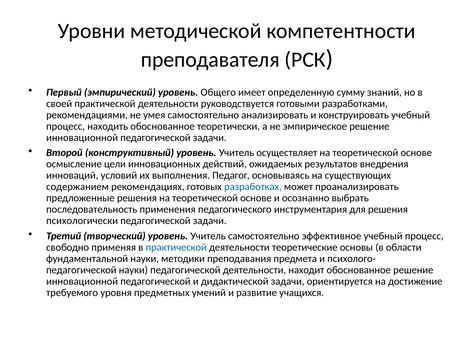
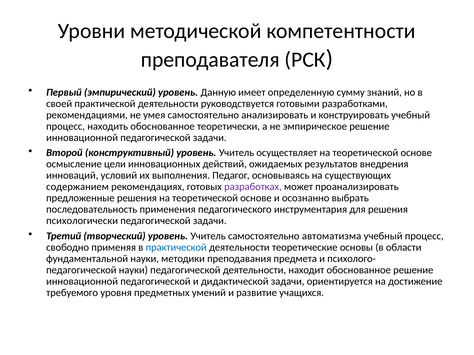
Общего: Общего -> Данную
разработках colour: blue -> purple
эффективное: эффективное -> автоматизма
